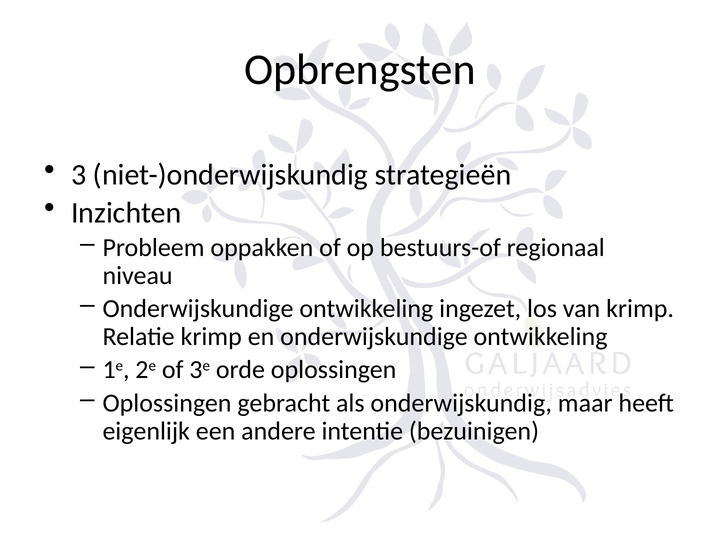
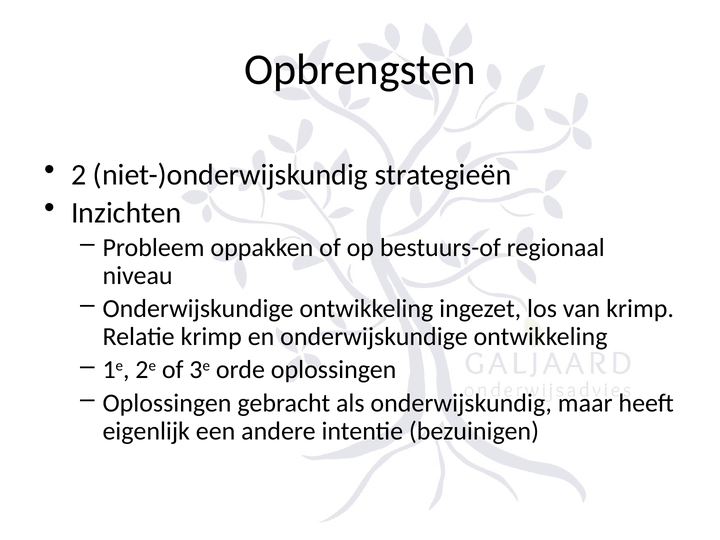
3: 3 -> 2
